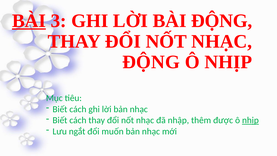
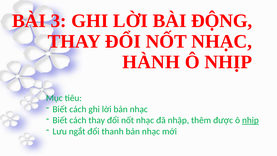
BÀI at (29, 21) underline: present -> none
ĐỘNG at (151, 62): ĐỘNG -> HÀNH
muốn: muốn -> thanh
